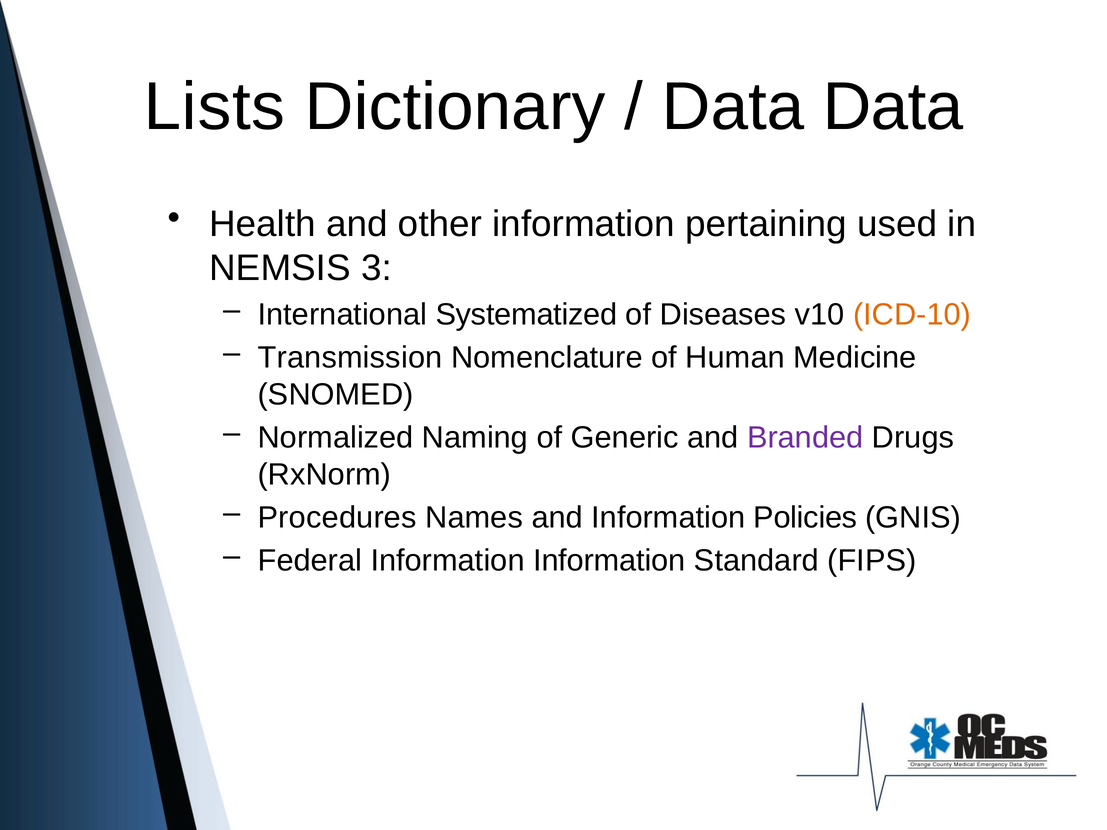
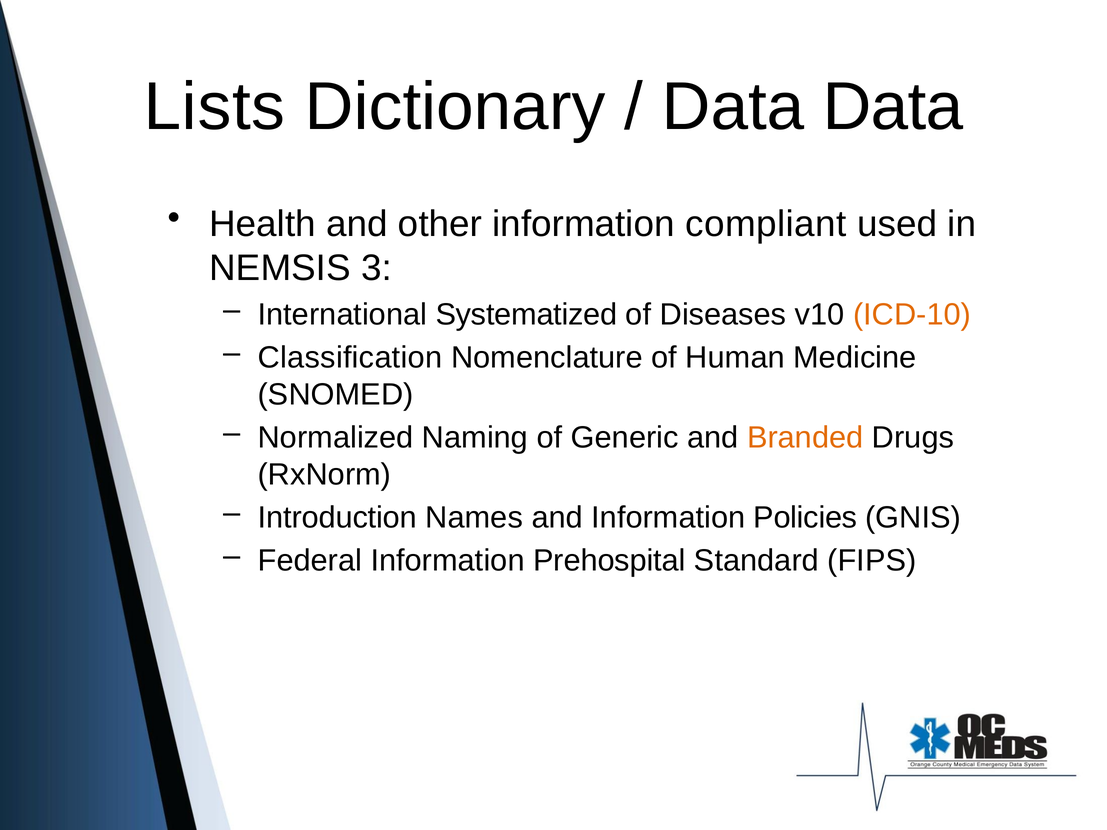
pertaining: pertaining -> compliant
Transmission: Transmission -> Classification
Branded colour: purple -> orange
Procedures: Procedures -> Introduction
Information Information: Information -> Prehospital
